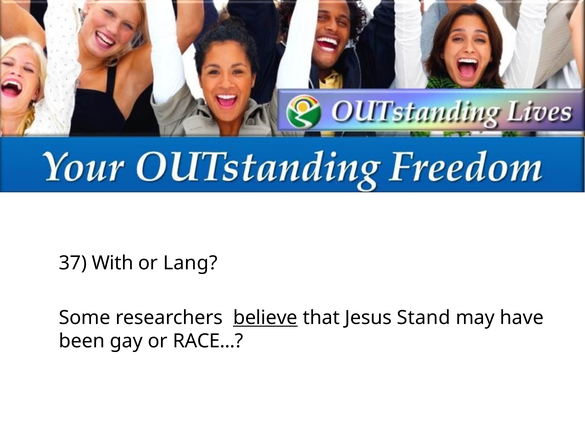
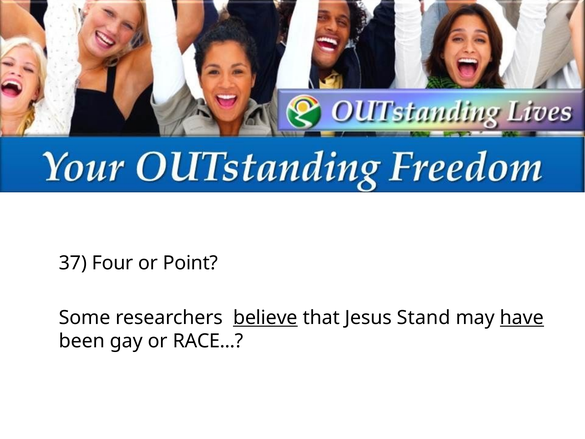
With: With -> Four
Lang: Lang -> Point
have underline: none -> present
